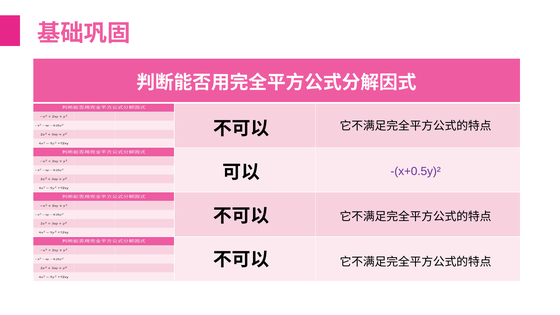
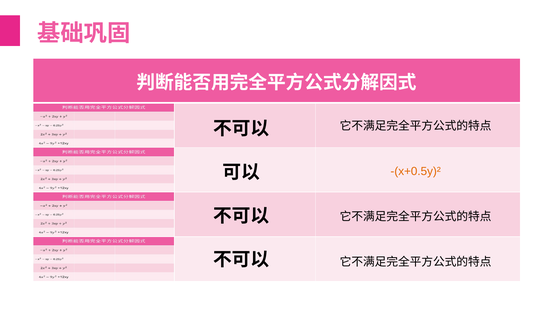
-(x+0.5y)² colour: purple -> orange
